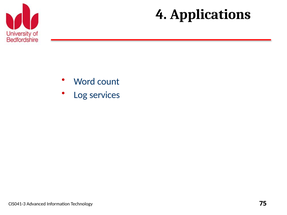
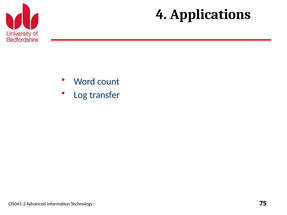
services: services -> transfer
